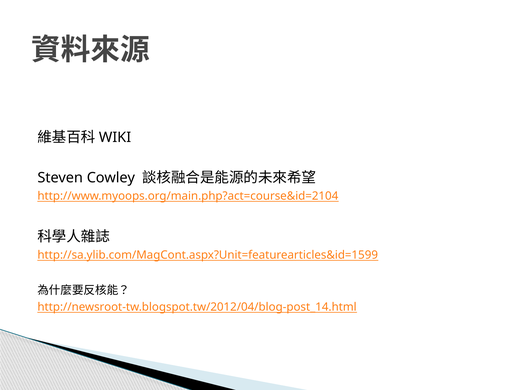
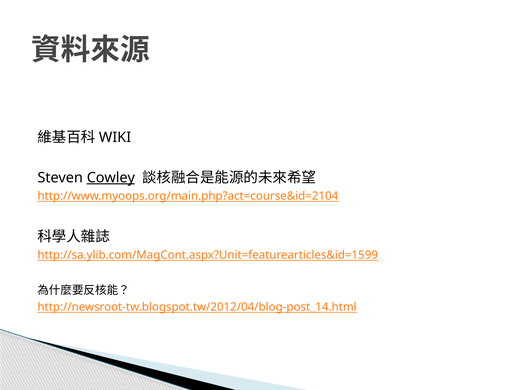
Cowley underline: none -> present
